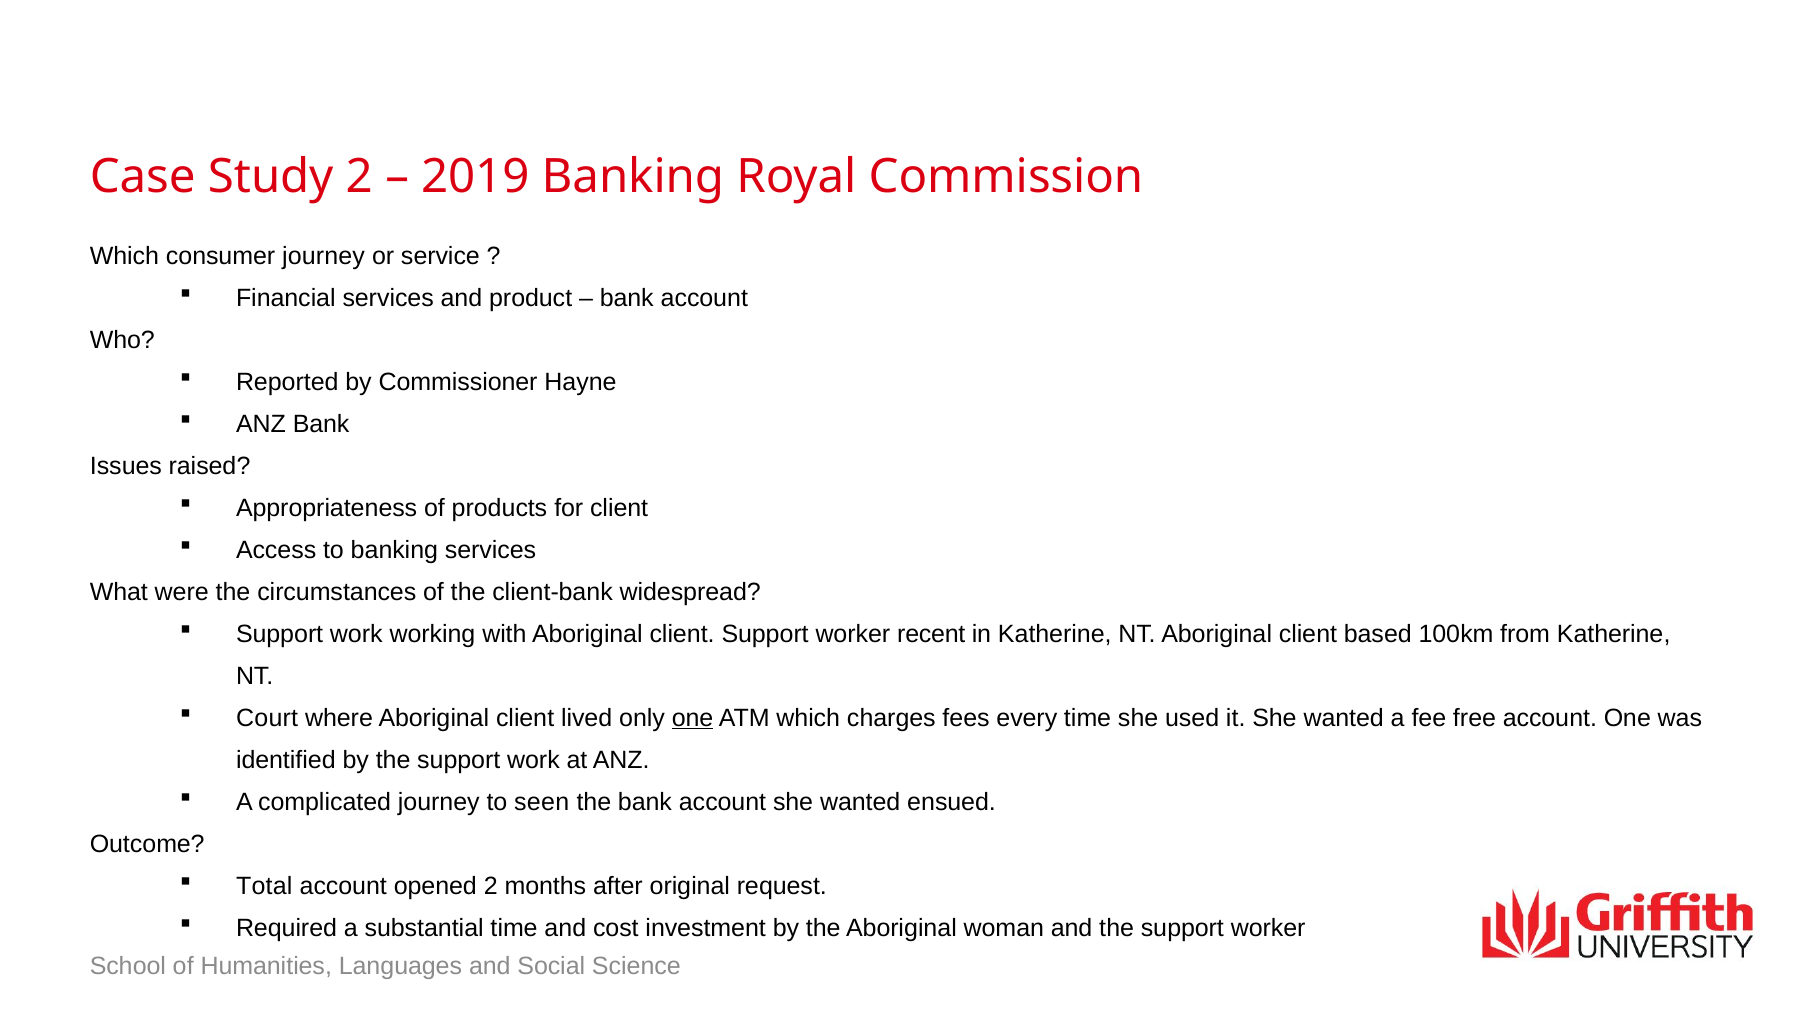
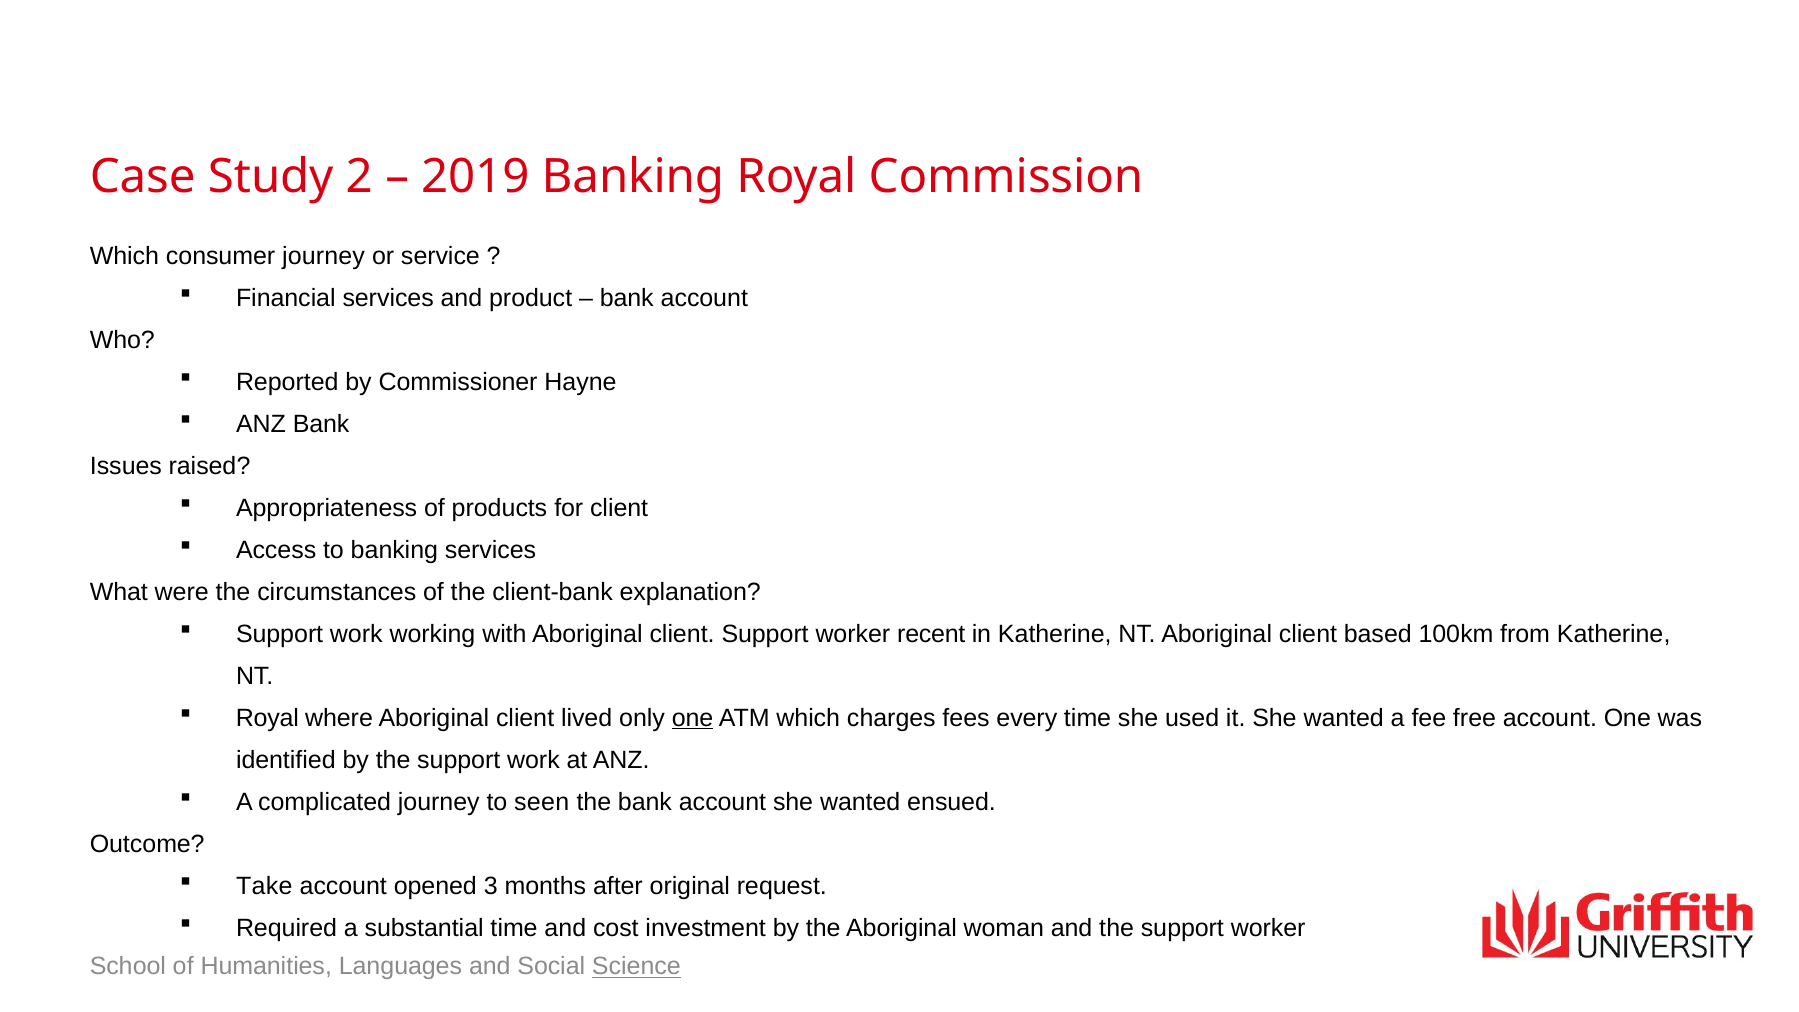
widespread: widespread -> explanation
Court at (267, 718): Court -> Royal
Total: Total -> Take
opened 2: 2 -> 3
Science underline: none -> present
